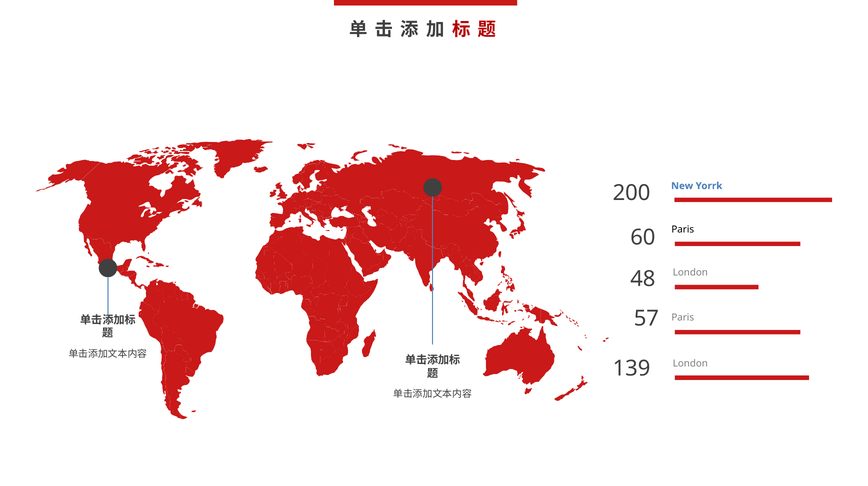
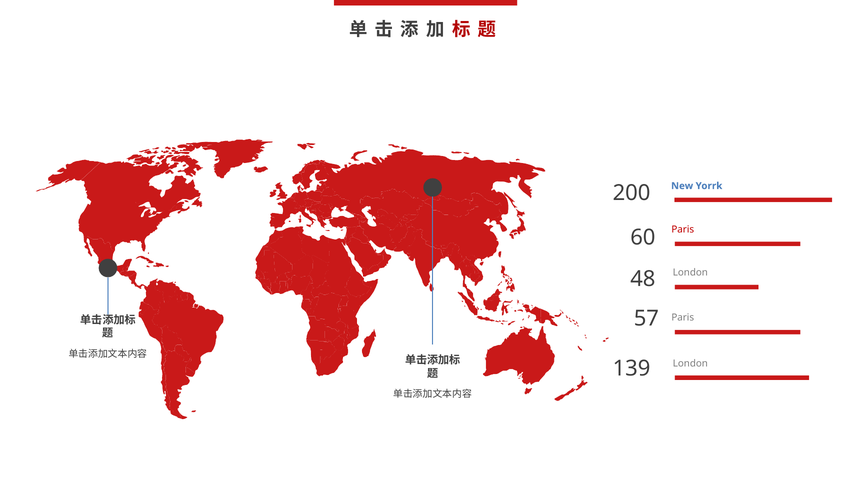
Paris at (683, 230) colour: black -> red
